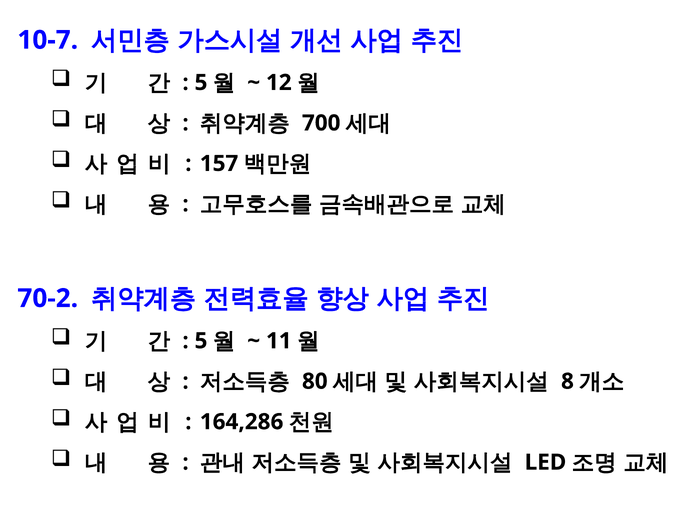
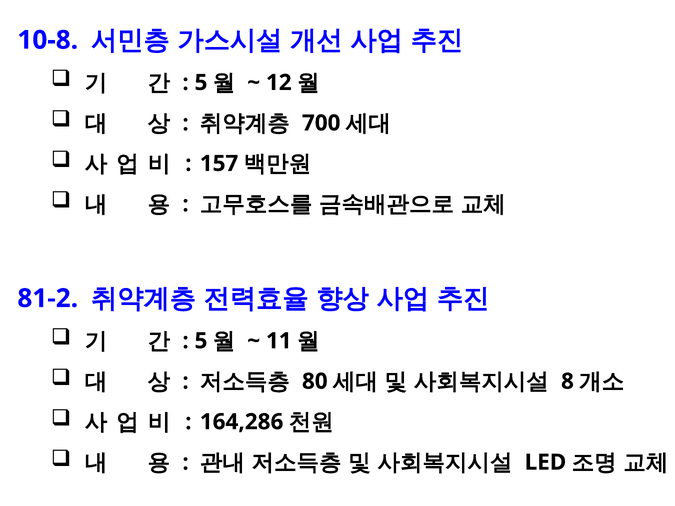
10-7: 10-7 -> 10-8
70-2: 70-2 -> 81-2
